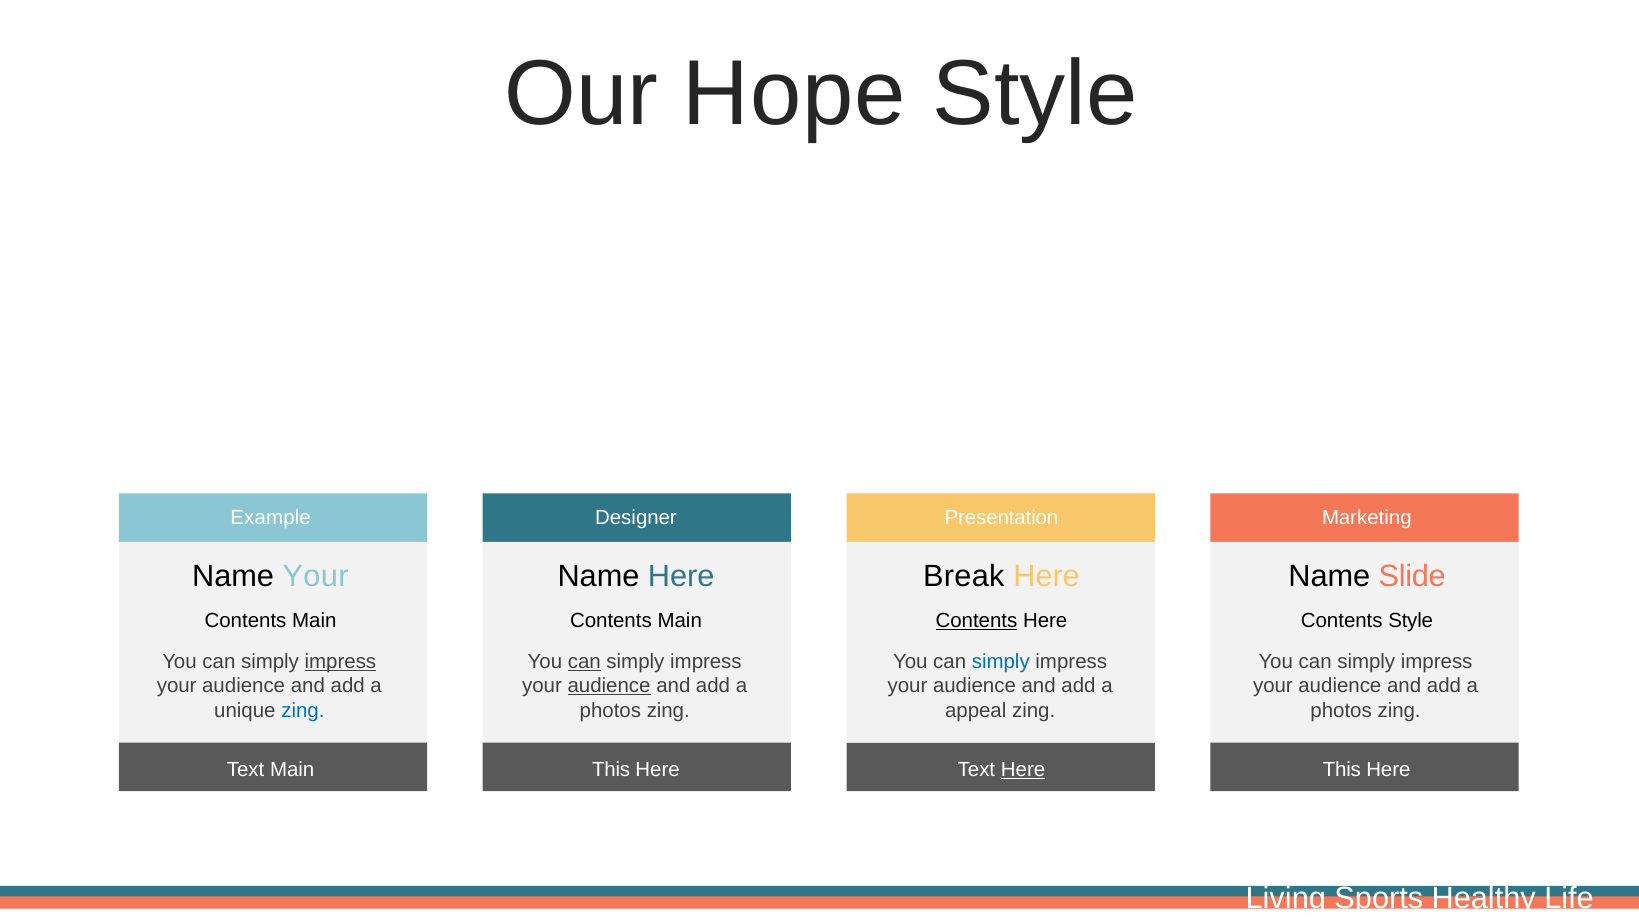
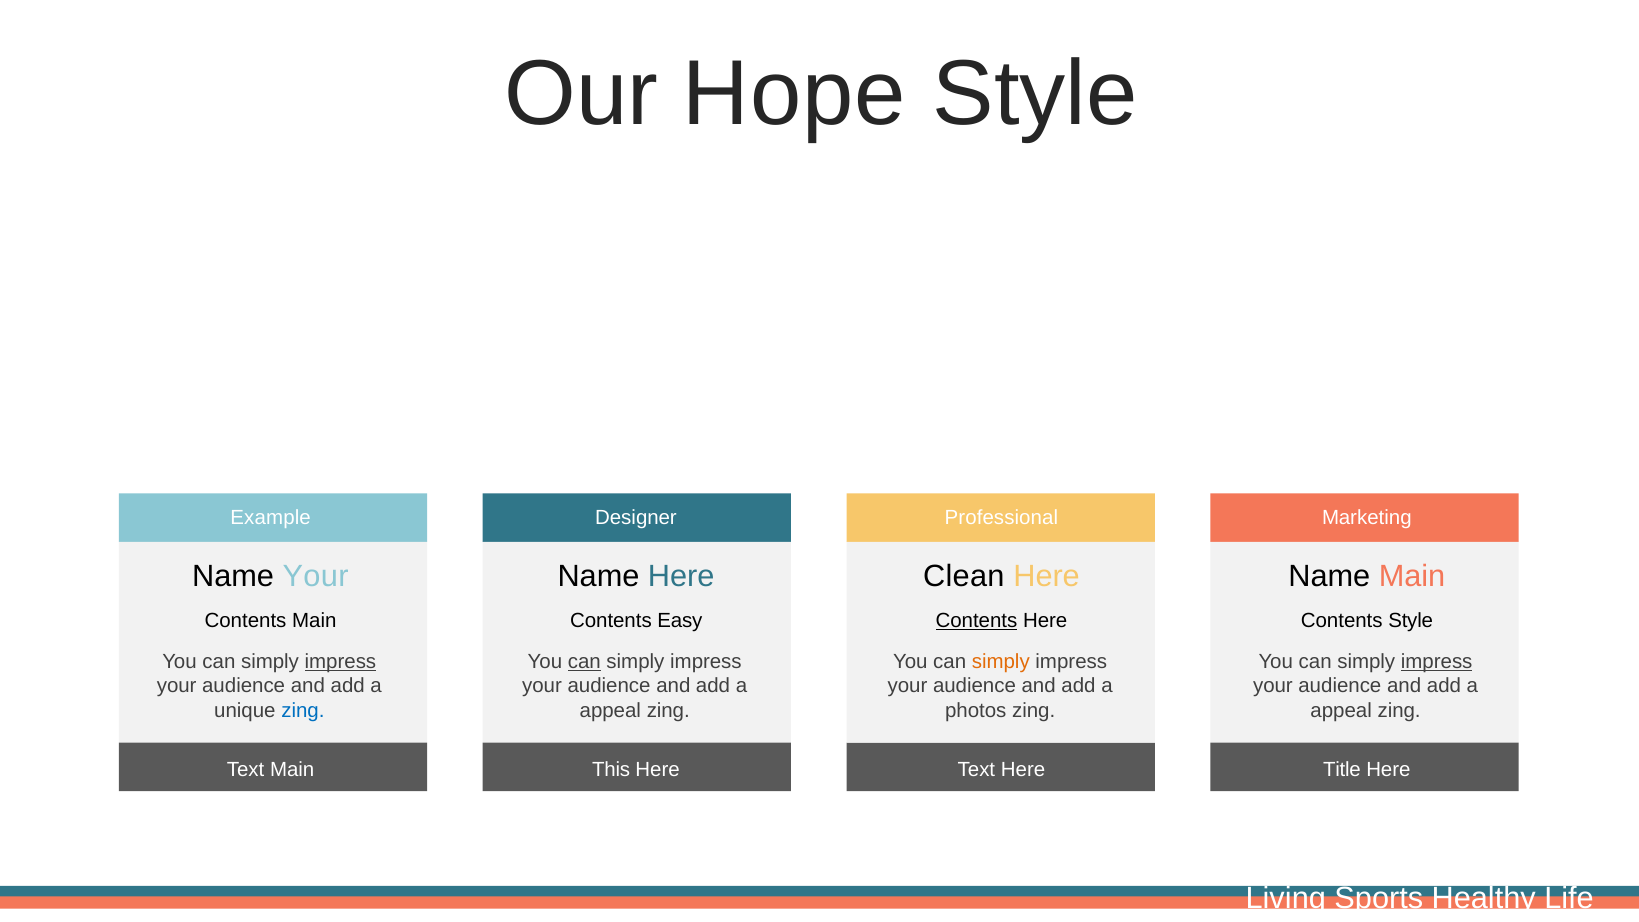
Presentation: Presentation -> Professional
Break: Break -> Clean
Name Slide: Slide -> Main
Main at (680, 620): Main -> Easy
simply at (1001, 661) colour: blue -> orange
impress at (1437, 661) underline: none -> present
audience at (609, 686) underline: present -> none
photos at (610, 711): photos -> appeal
appeal: appeal -> photos
photos at (1341, 711): photos -> appeal
Here at (1023, 769) underline: present -> none
This at (1342, 769): This -> Title
